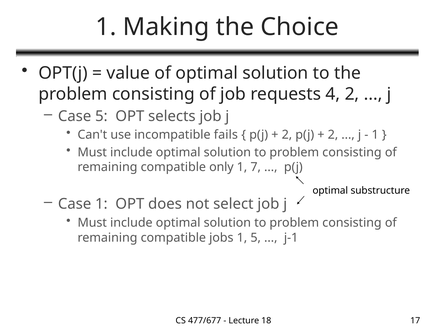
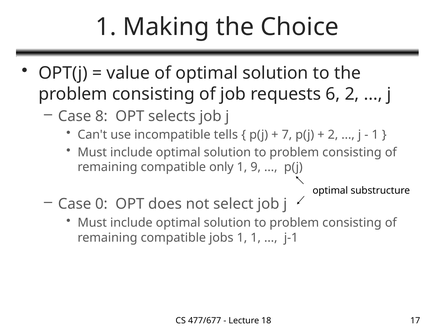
4: 4 -> 6
Case 5: 5 -> 8
fails: fails -> tells
2 at (287, 135): 2 -> 7
7: 7 -> 9
Case 1: 1 -> 0
1 5: 5 -> 1
